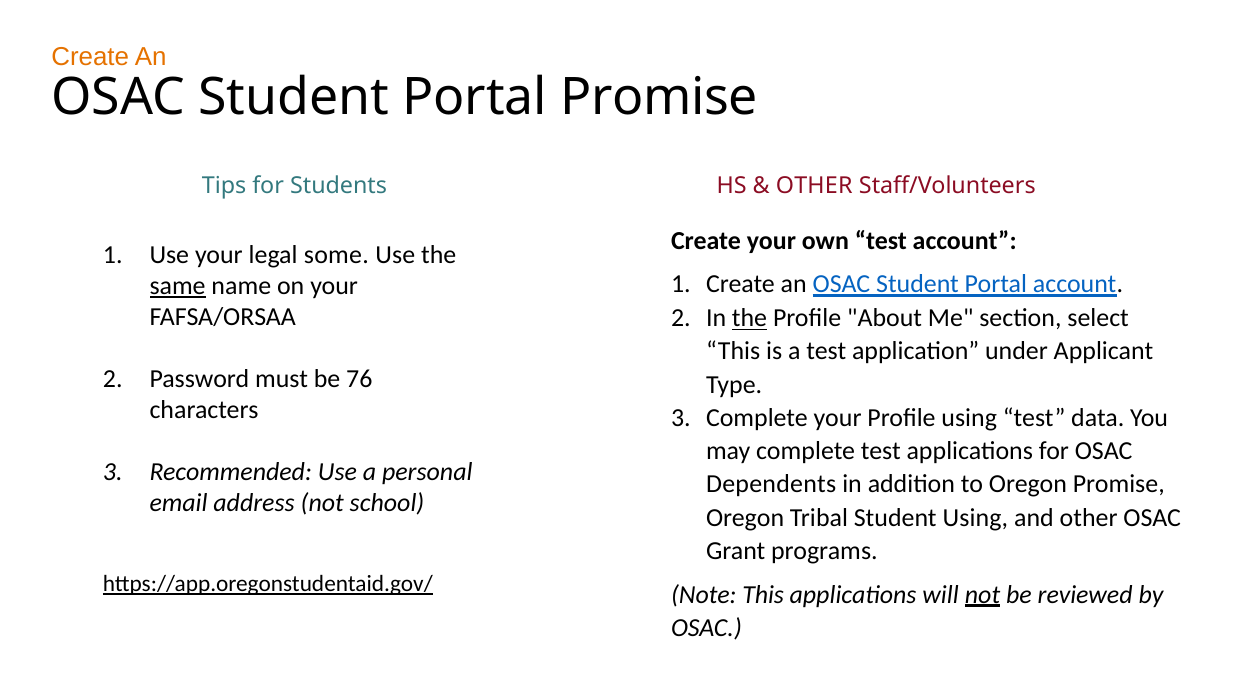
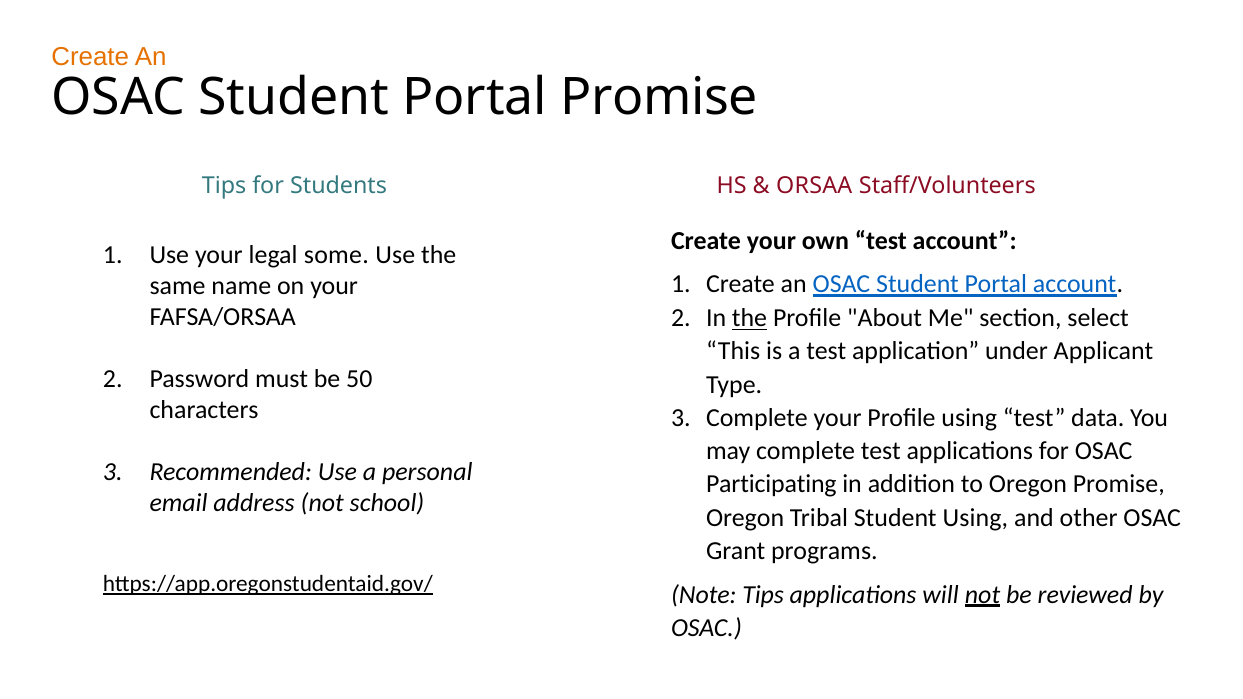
OTHER at (814, 185): OTHER -> ORSAA
same underline: present -> none
76: 76 -> 50
Dependents: Dependents -> Participating
Note This: This -> Tips
